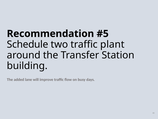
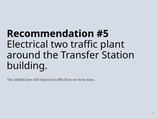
Schedule: Schedule -> Electrical
